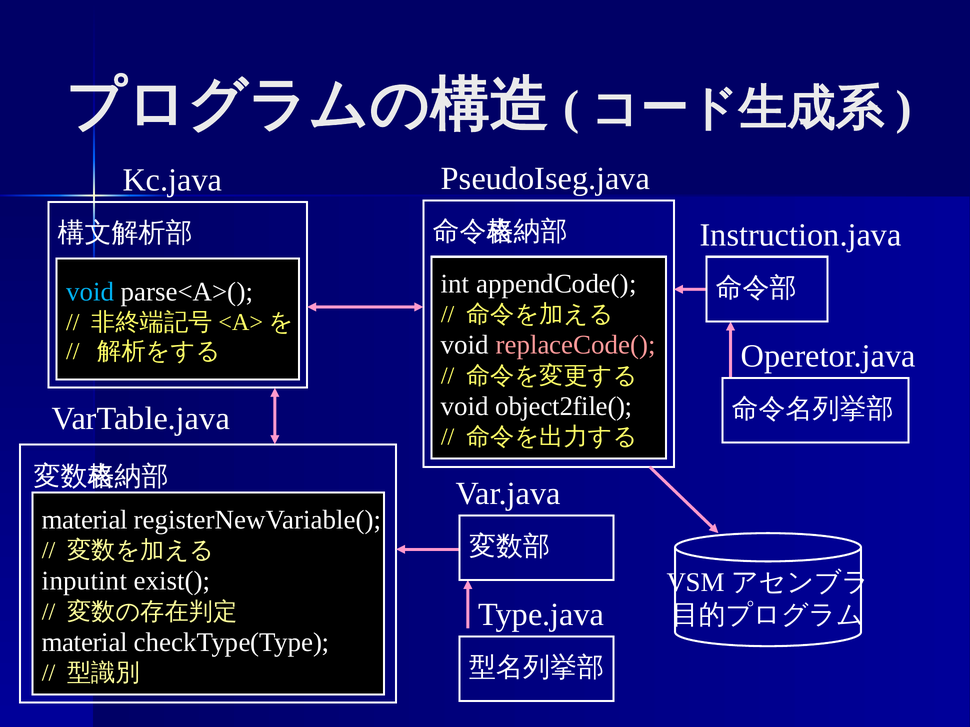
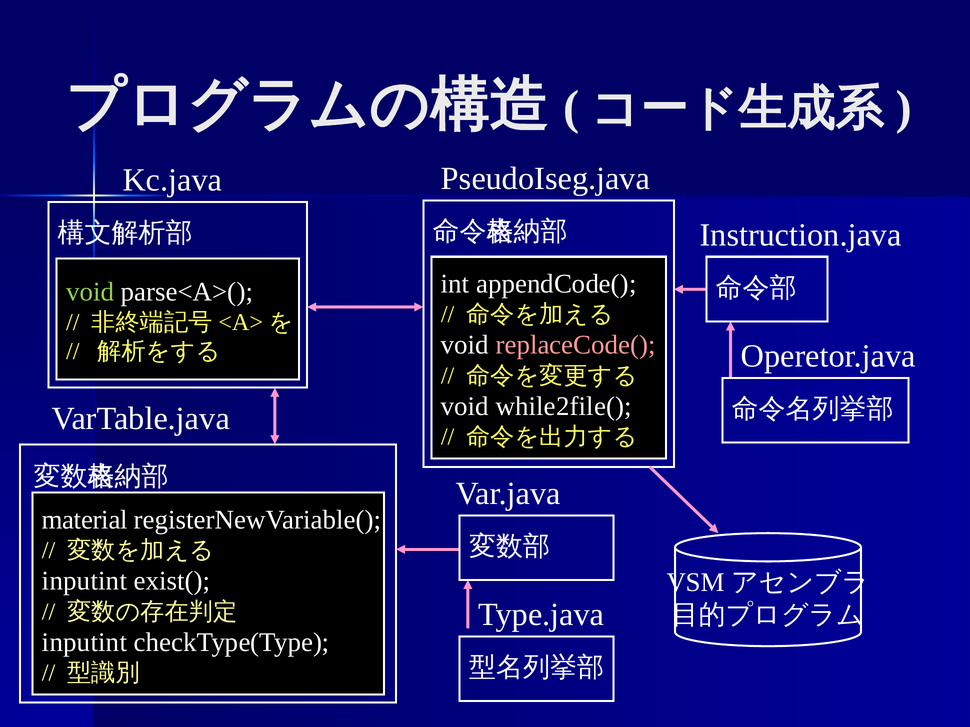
void at (90, 292) colour: light blue -> light green
object2file(: object2file( -> while2file(
material at (85, 643): material -> inputint
